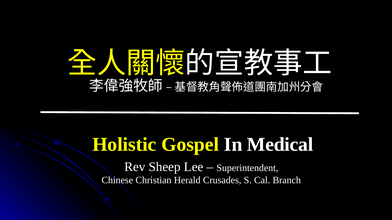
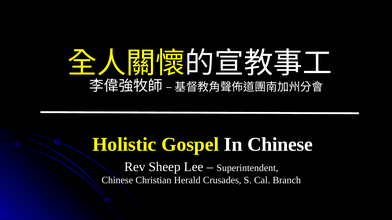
In Medical: Medical -> Chinese
